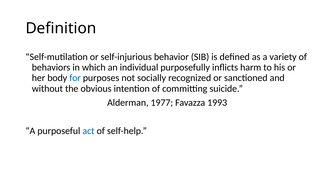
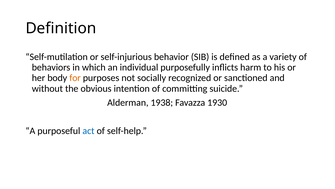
for colour: blue -> orange
1977: 1977 -> 1938
1993: 1993 -> 1930
